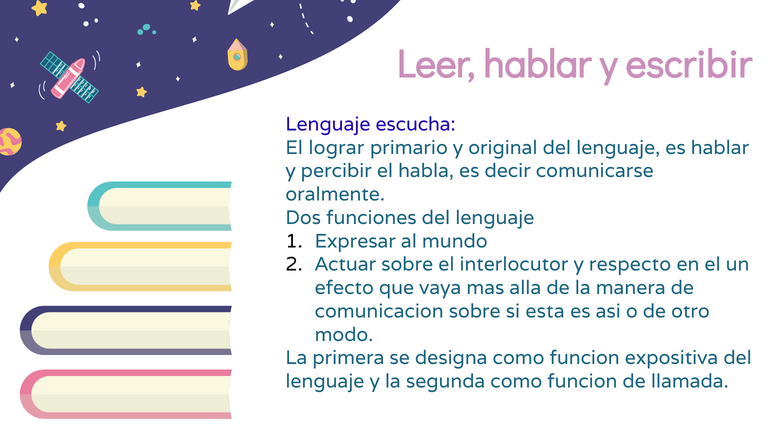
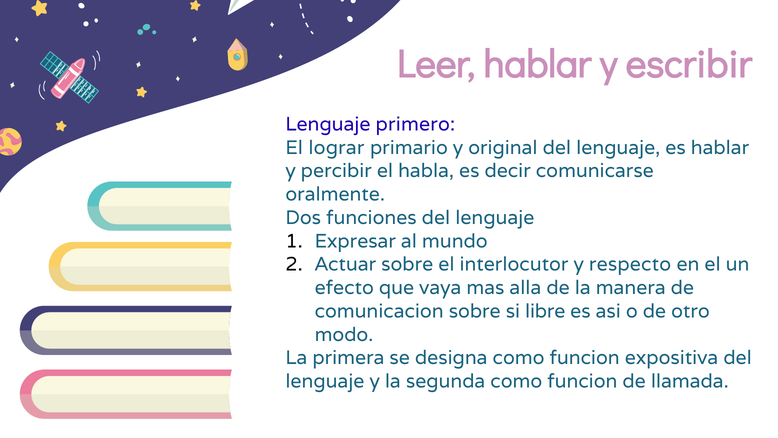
escucha: escucha -> primero
esta: esta -> libre
